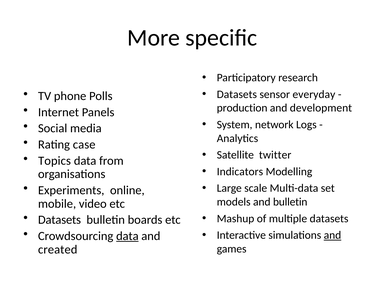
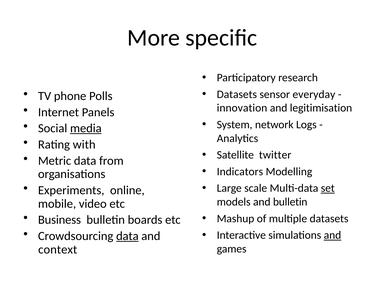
production: production -> innovation
development: development -> legitimisation
media underline: none -> present
case: case -> with
Topics: Topics -> Metric
set underline: none -> present
Datasets at (60, 220): Datasets -> Business
created: created -> context
